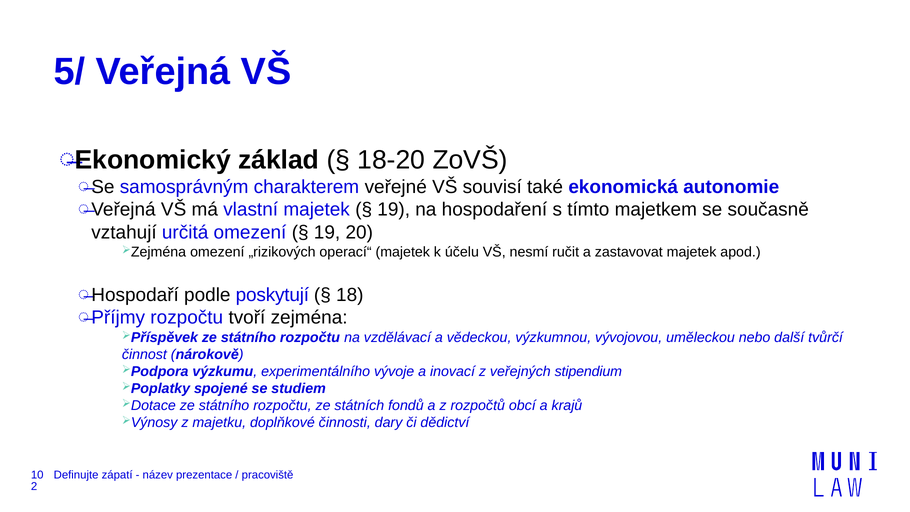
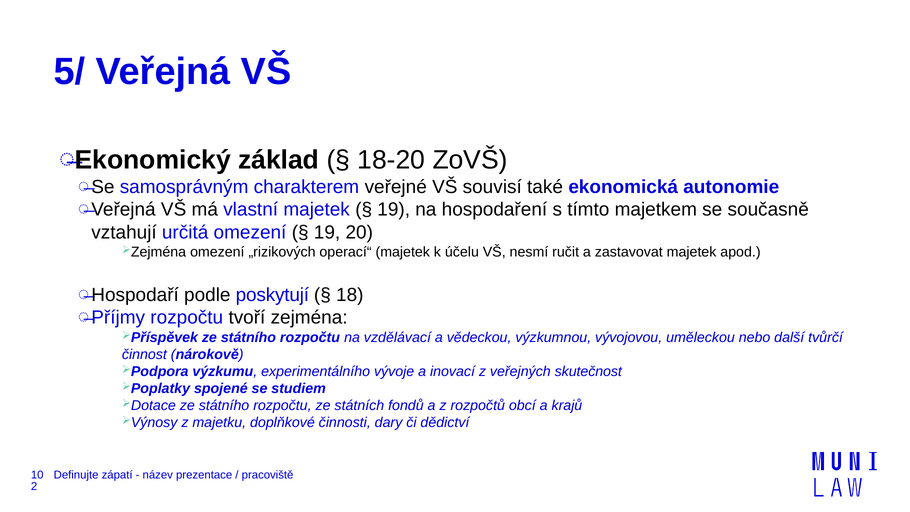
stipendium: stipendium -> skutečnost
